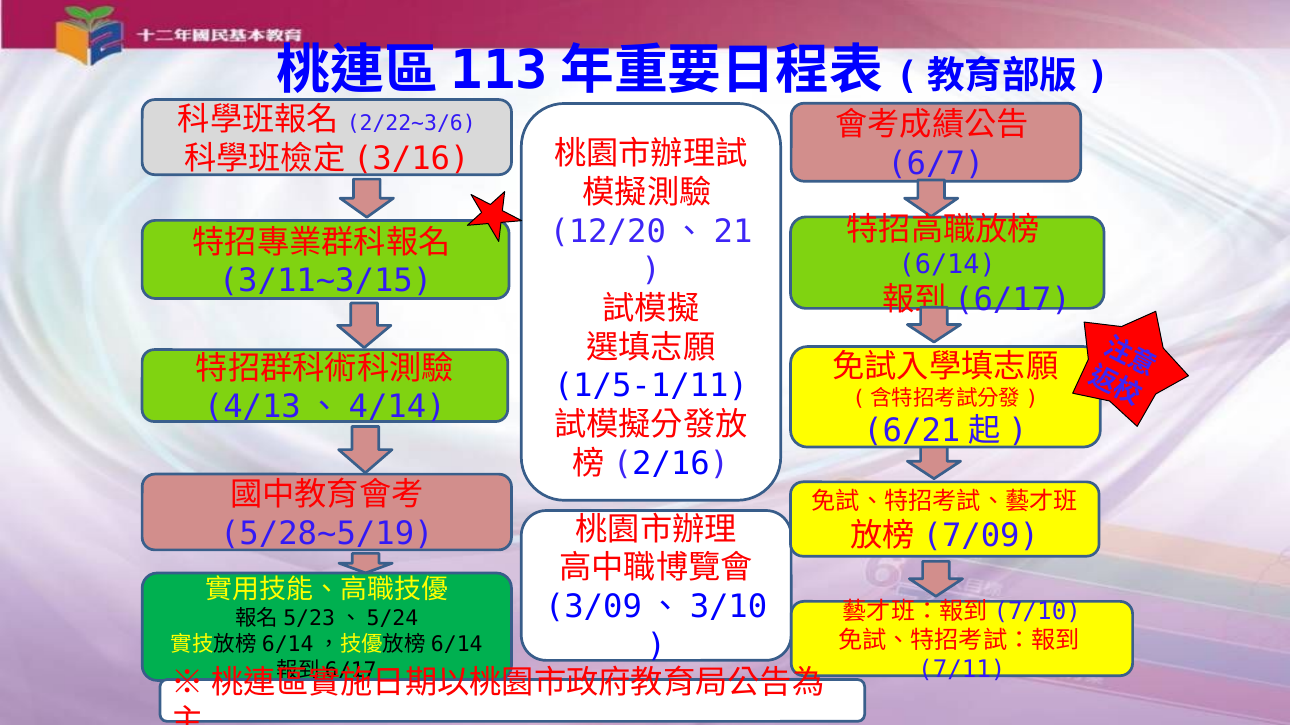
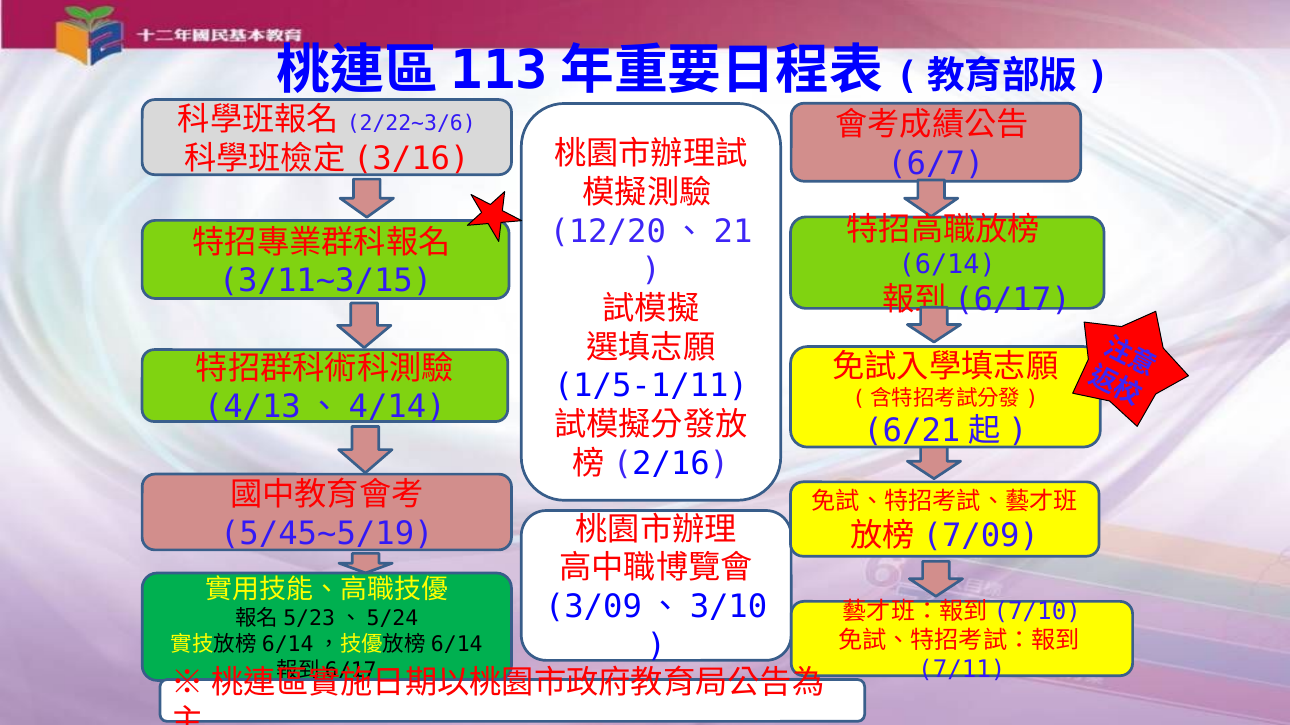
5/28~5/19: 5/28~5/19 -> 5/45~5/19
